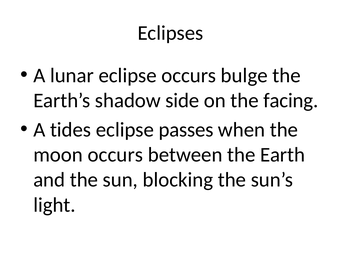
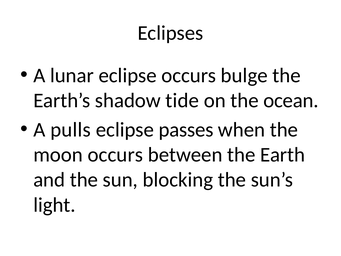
side: side -> tide
facing: facing -> ocean
tides: tides -> pulls
